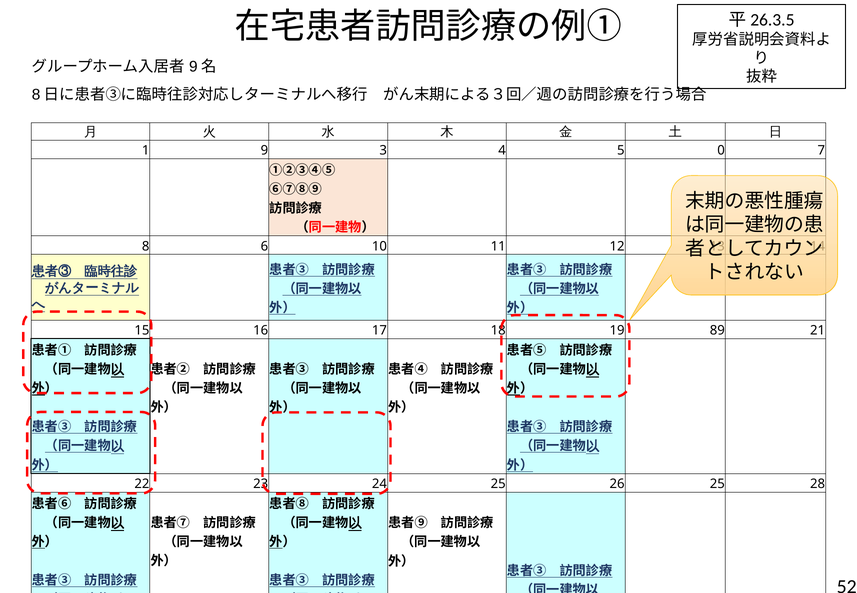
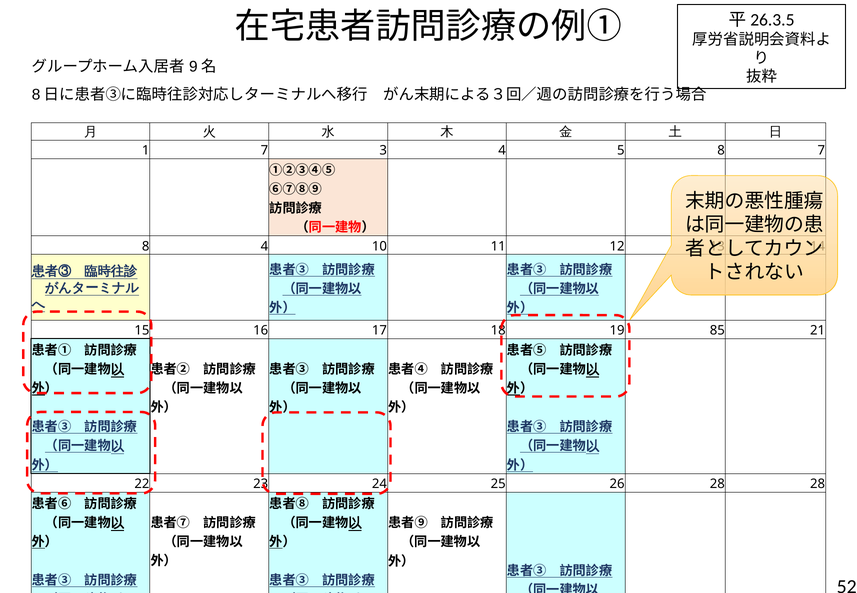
1 9: 9 -> 7
5 0: 0 -> 8
6 at (264, 246): 6 -> 4
89: 89 -> 85
25 at (717, 484): 25 -> 28
